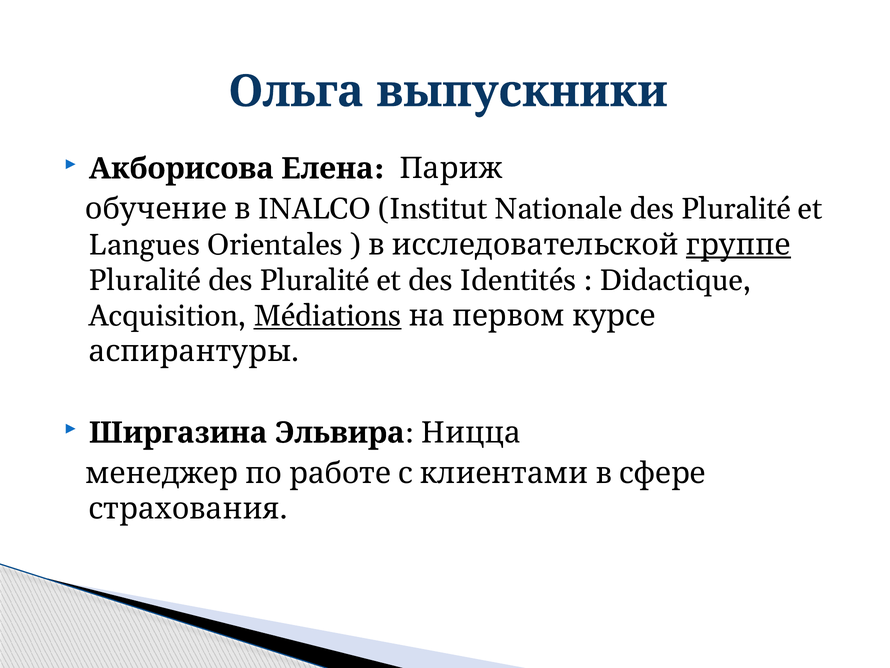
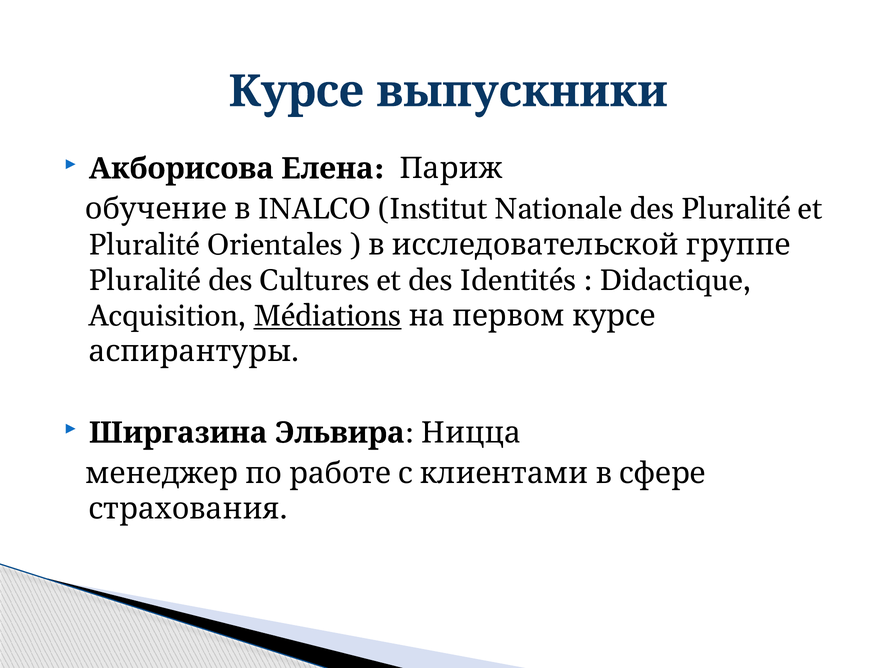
Ольга at (296, 91): Ольга -> Курсе
Langues at (144, 245): Langues -> Pluralité
группе underline: present -> none
Pluralité des Pluralité: Pluralité -> Cultures
